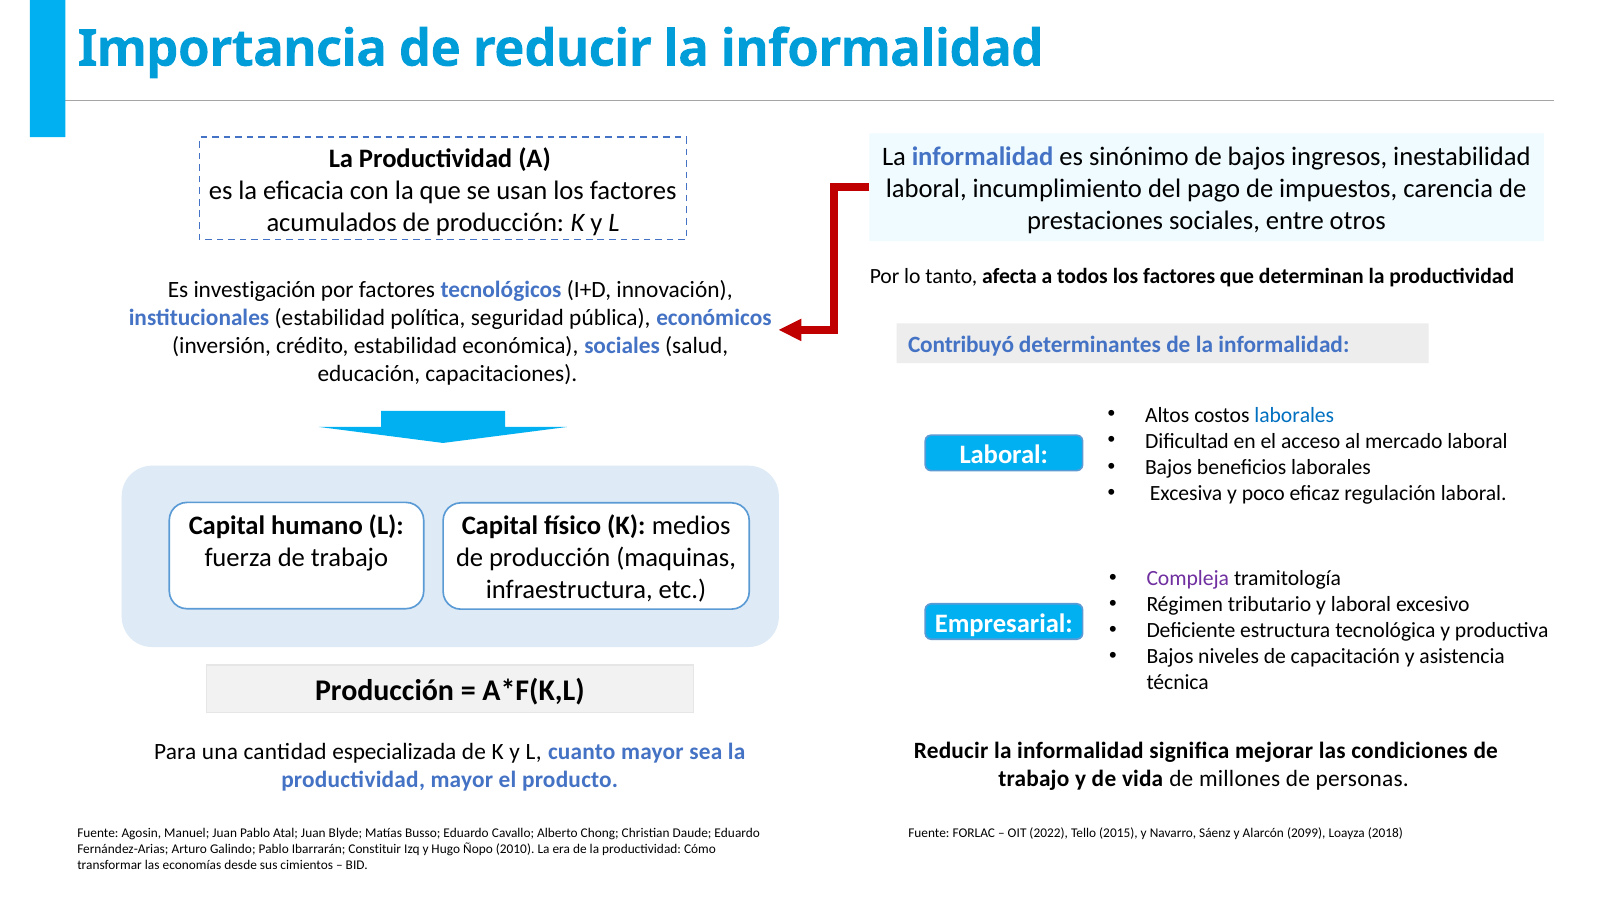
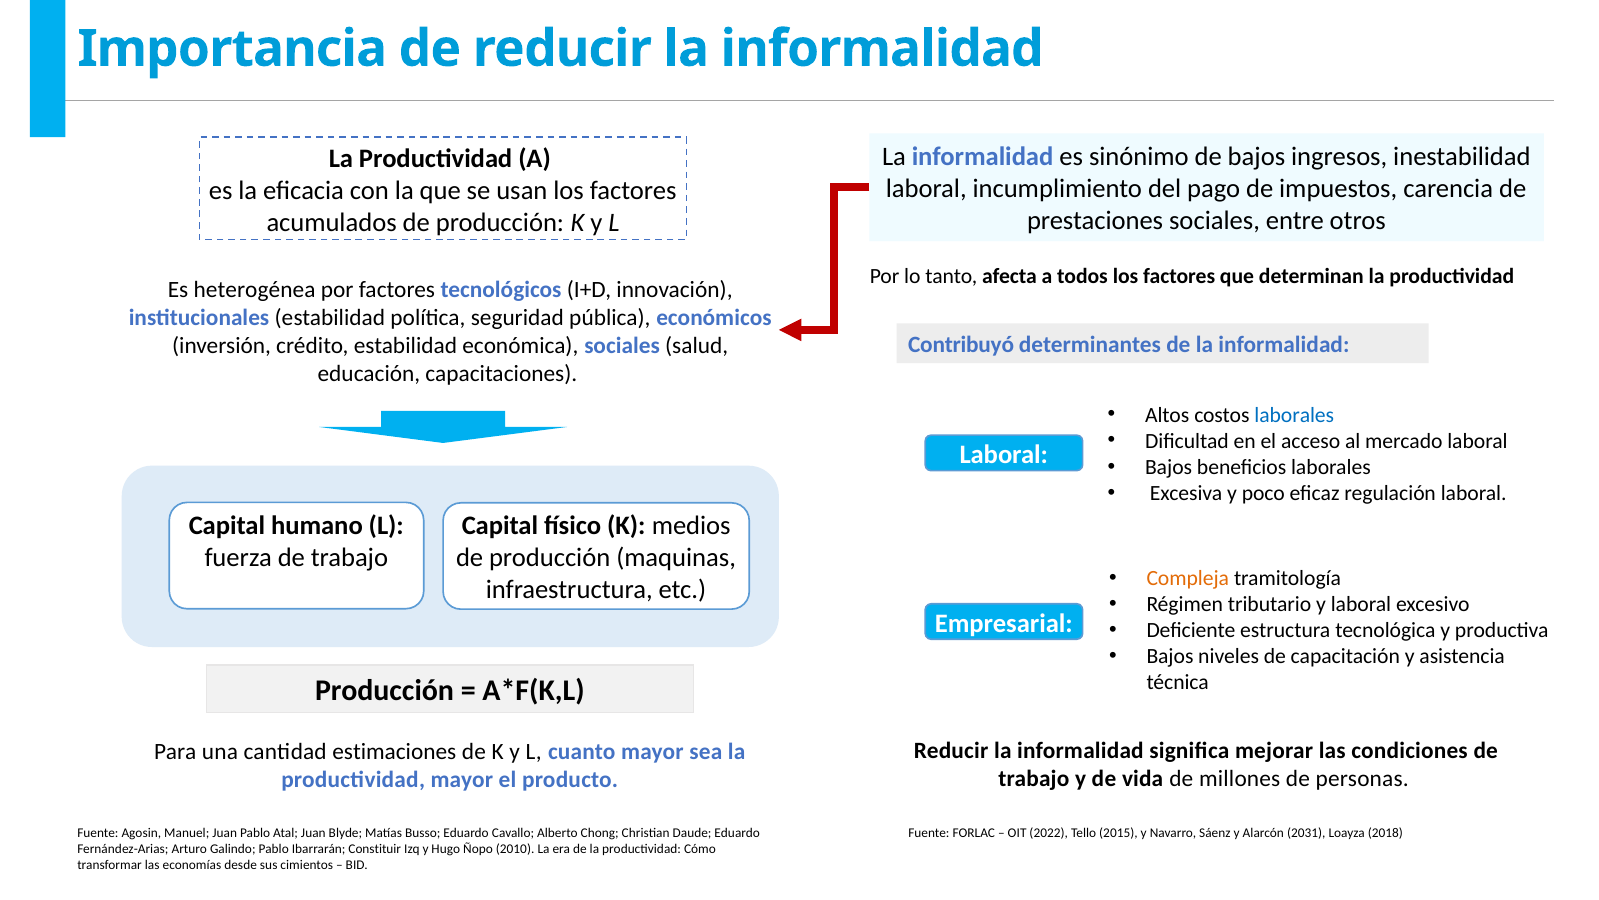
investigación: investigación -> heterogénea
Compleja colour: purple -> orange
especializada: especializada -> estimaciones
2099: 2099 -> 2031
